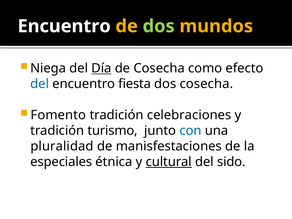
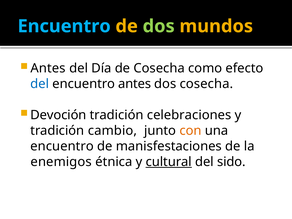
Encuentro at (64, 26) colour: white -> light blue
Niega at (48, 68): Niega -> Antes
Día underline: present -> none
encuentro fiesta: fiesta -> antes
Fomento: Fomento -> Devoción
turismo: turismo -> cambio
con colour: blue -> orange
pluralidad at (62, 146): pluralidad -> encuentro
especiales: especiales -> enemigos
